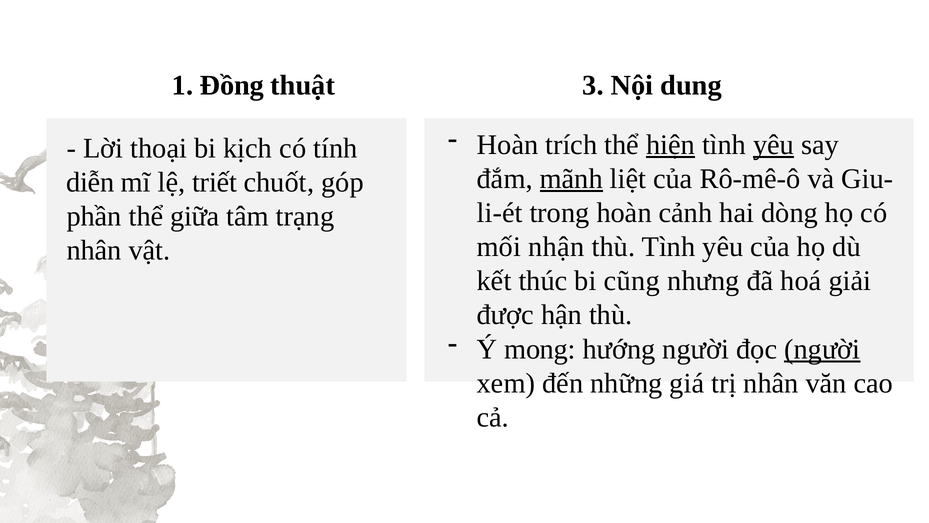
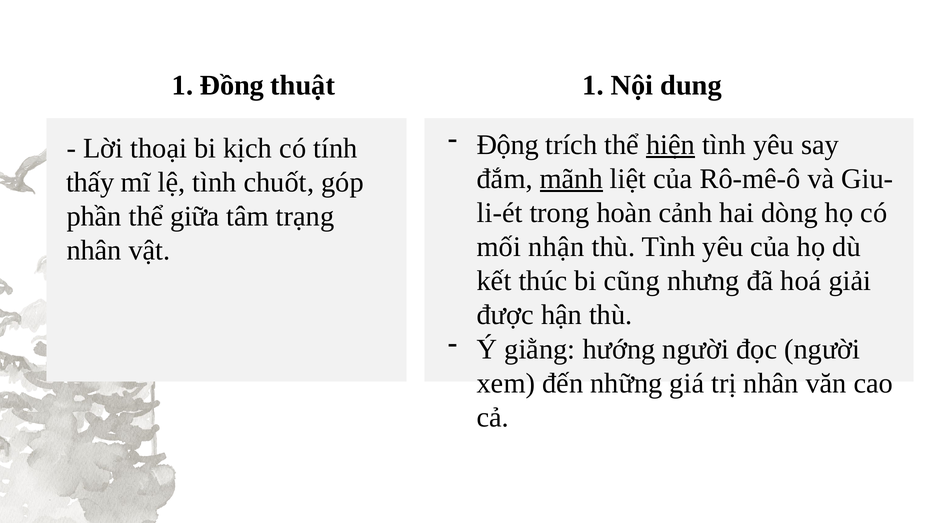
thuật 3: 3 -> 1
Hoàn at (508, 145): Hoàn -> Động
yêu at (774, 145) underline: present -> none
diễn: diễn -> thấy
lệ triết: triết -> tình
mong: mong -> giằng
người at (822, 349) underline: present -> none
